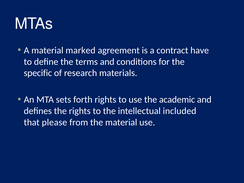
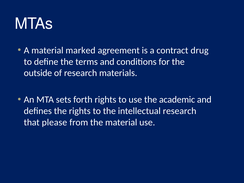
have: have -> drug
specific: specific -> outside
intellectual included: included -> research
